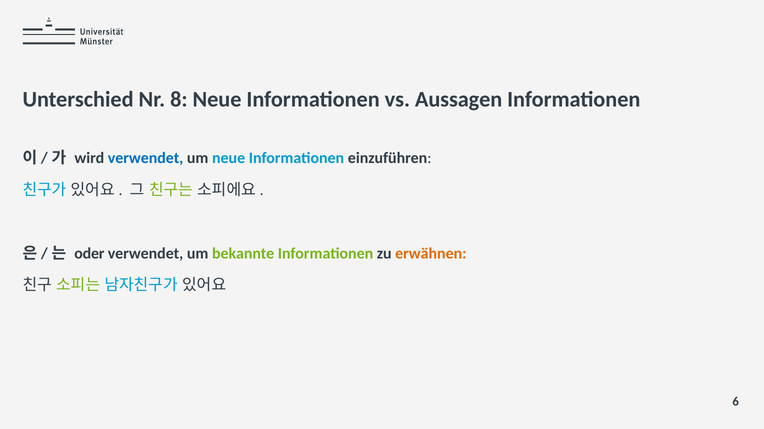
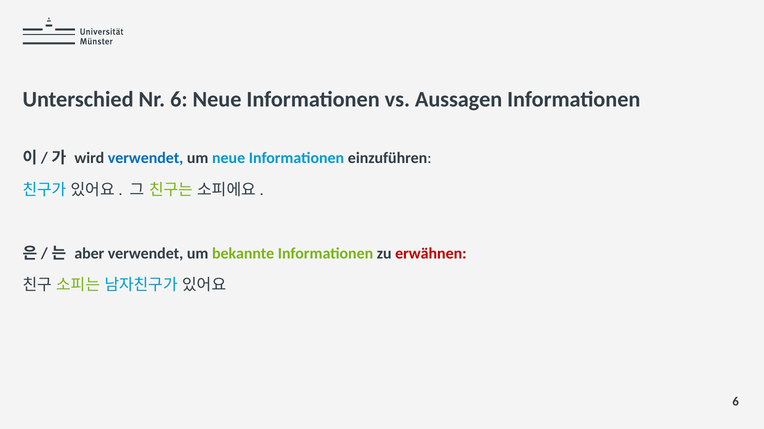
Nr 8: 8 -> 6
oder: oder -> aber
erwähnen colour: orange -> red
